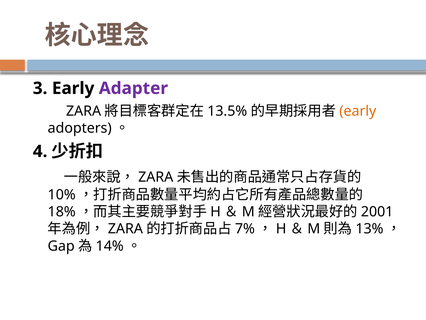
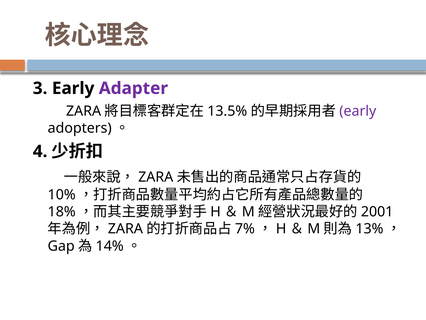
early at (358, 111) colour: orange -> purple
